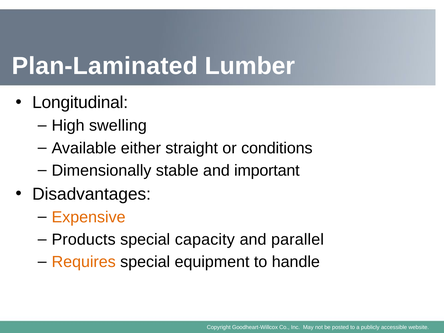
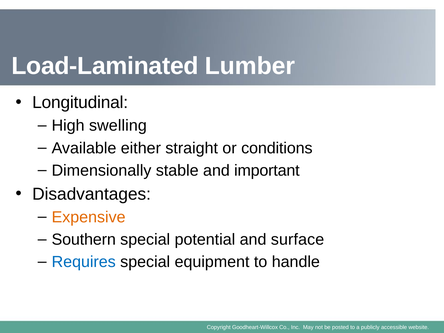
Plan-Laminated: Plan-Laminated -> Load-Laminated
Products: Products -> Southern
capacity: capacity -> potential
parallel: parallel -> surface
Requires colour: orange -> blue
